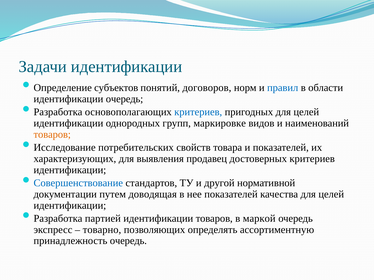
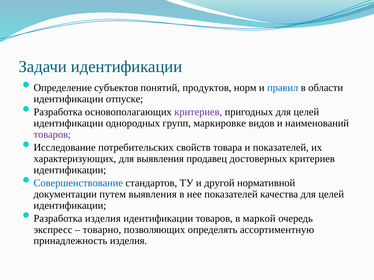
договоров: договоров -> продуктов
идентификации очередь: очередь -> отпуске
критериев at (198, 112) colour: blue -> purple
товаров at (52, 135) colour: orange -> purple
путем доводящая: доводящая -> выявления
Разработка партией: партией -> изделия
принадлежность очередь: очередь -> изделия
